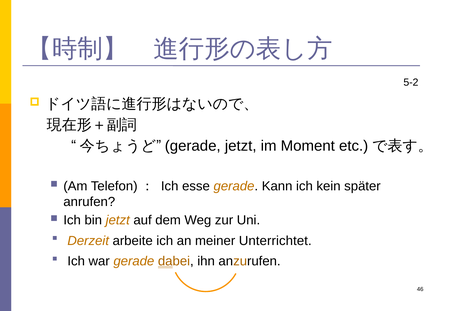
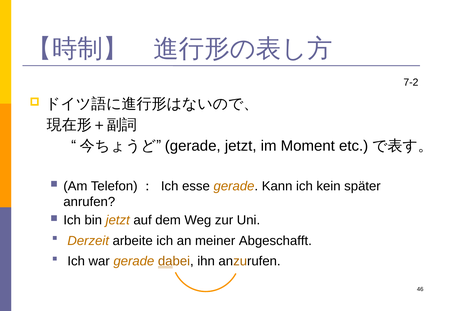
5-2: 5-2 -> 7-2
Unterrichtet: Unterrichtet -> Abgeschafft
